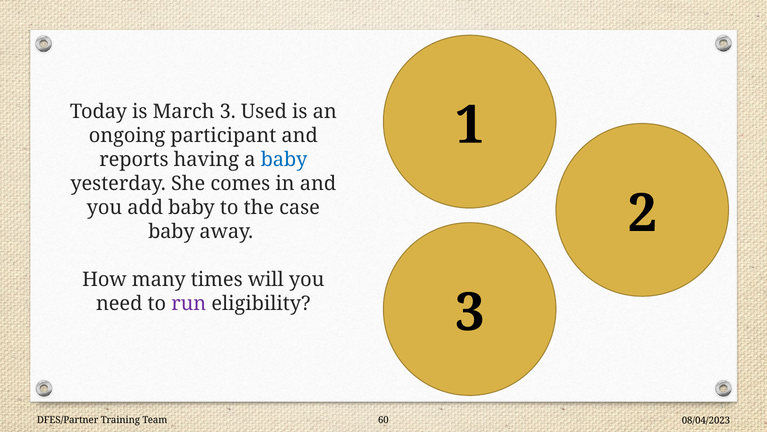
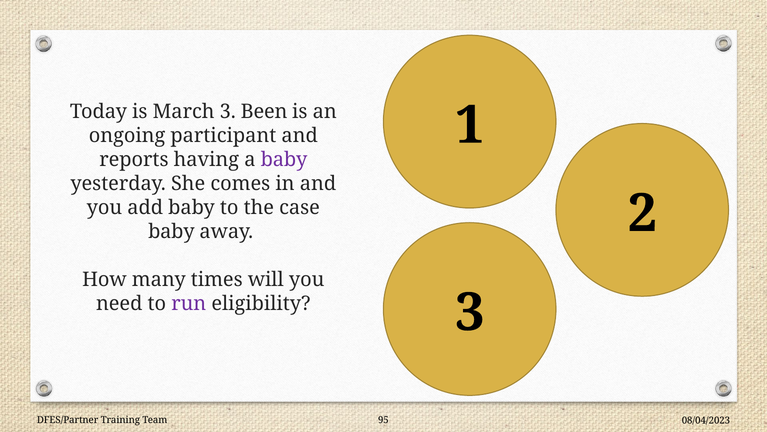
Used: Used -> Been
baby at (284, 159) colour: blue -> purple
60: 60 -> 95
